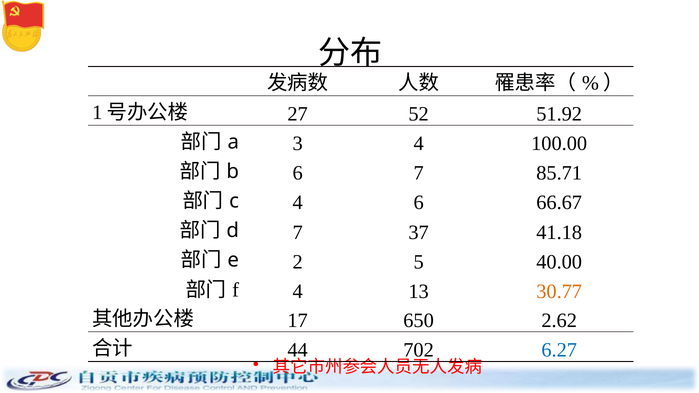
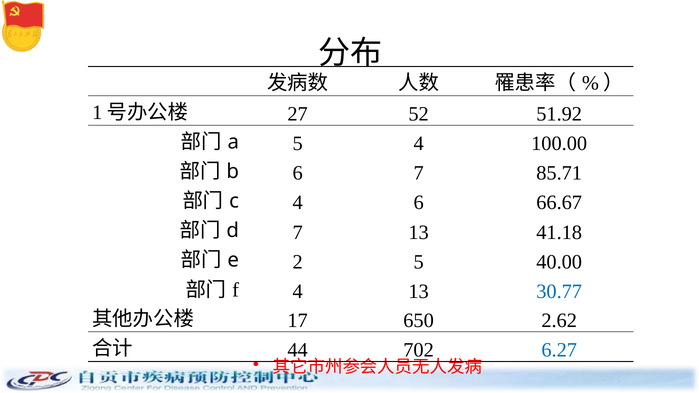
3 at (298, 144): 3 -> 5
7 37: 37 -> 13
30.77 colour: orange -> blue
